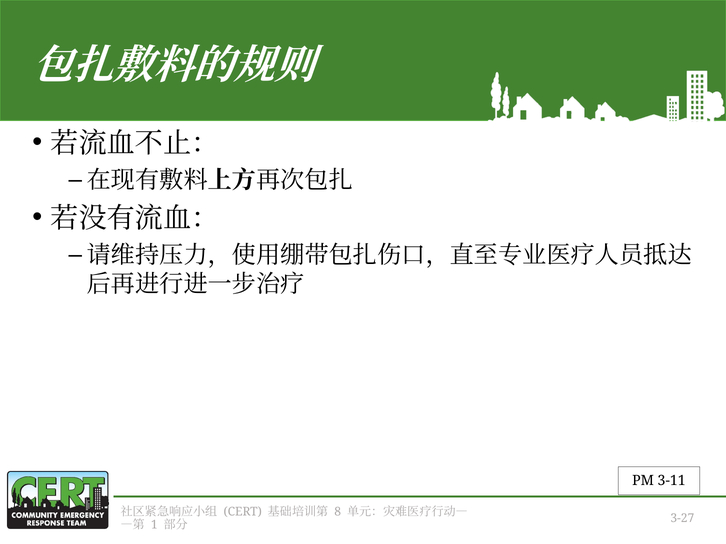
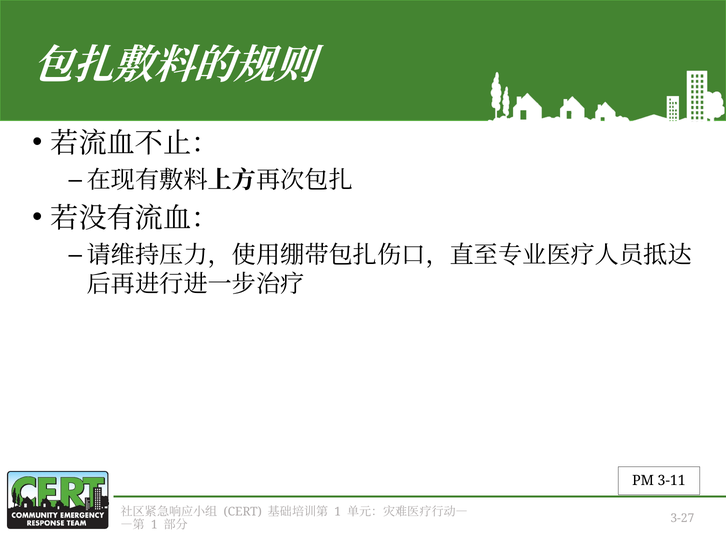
8 at (338, 512): 8 -> 1
